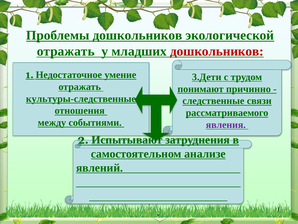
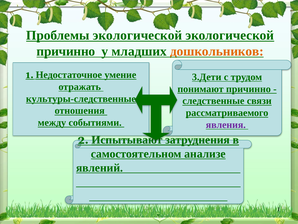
Проблемы дошкольников: дошкольников -> экологической
отражать at (66, 51): отражать -> причинно
дошкольников at (217, 51) colour: red -> orange
